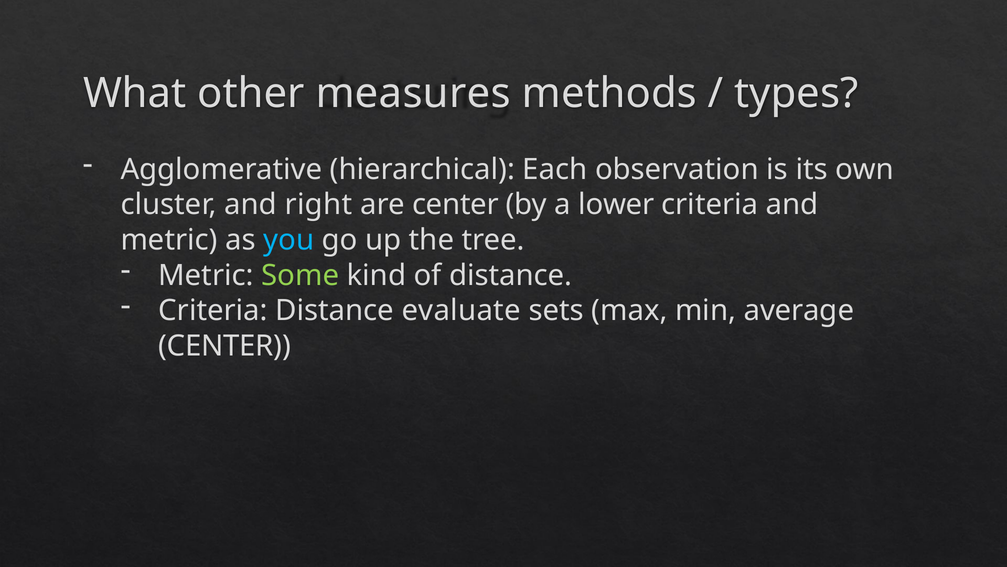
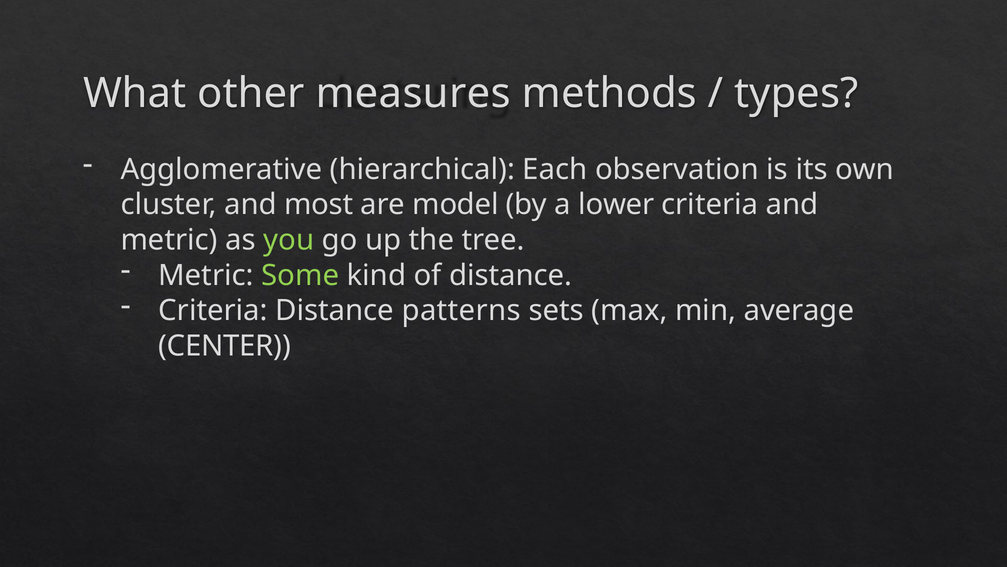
right: right -> most
are center: center -> model
you colour: light blue -> light green
evaluate: evaluate -> patterns
